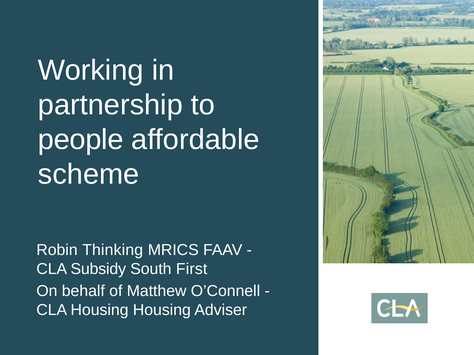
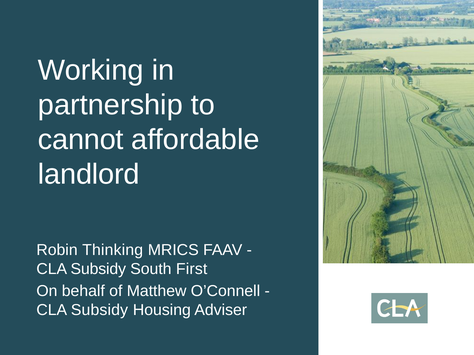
people: people -> cannot
scheme: scheme -> landlord
Housing at (100, 310): Housing -> Subsidy
